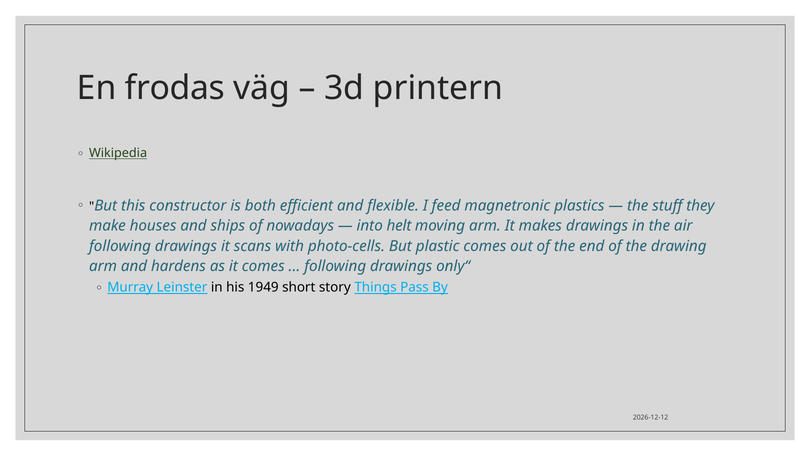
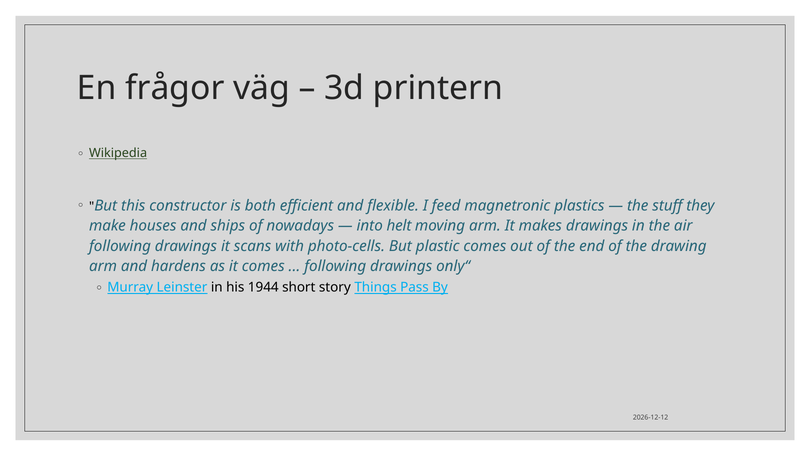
frodas: frodas -> frågor
1949: 1949 -> 1944
